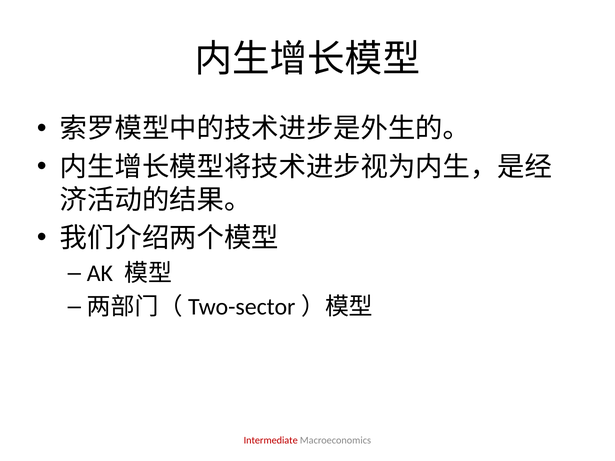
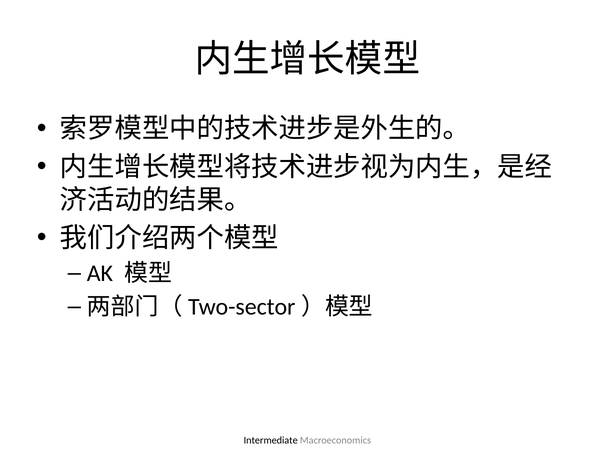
Intermediate colour: red -> black
